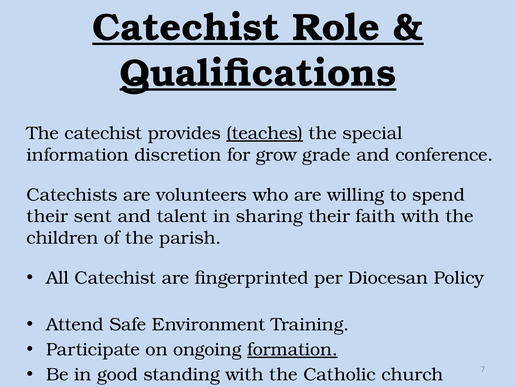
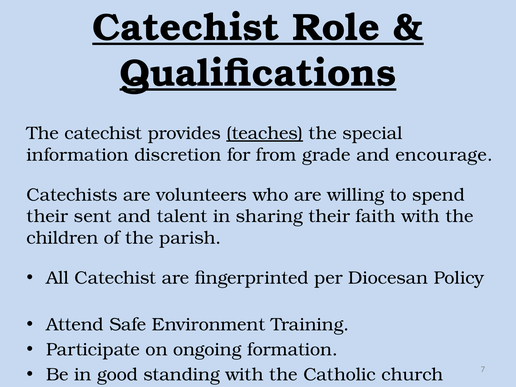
grow: grow -> from
conference: conference -> encourage
formation underline: present -> none
